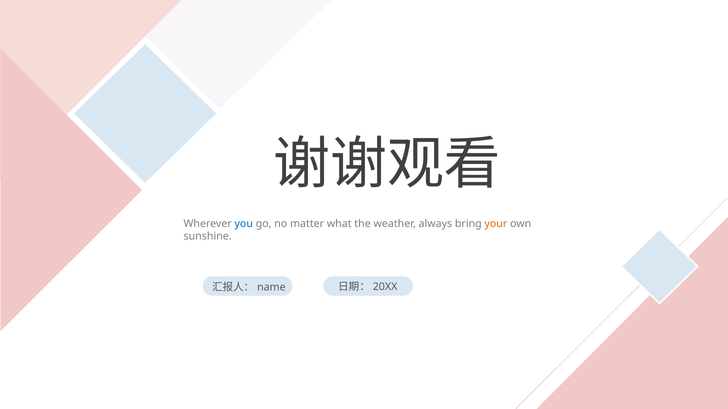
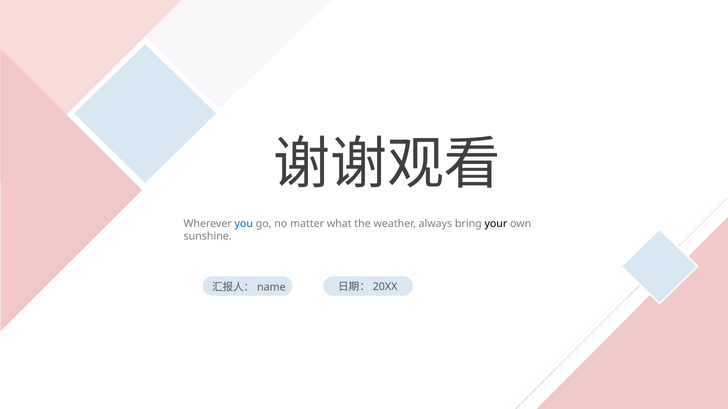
your colour: orange -> black
